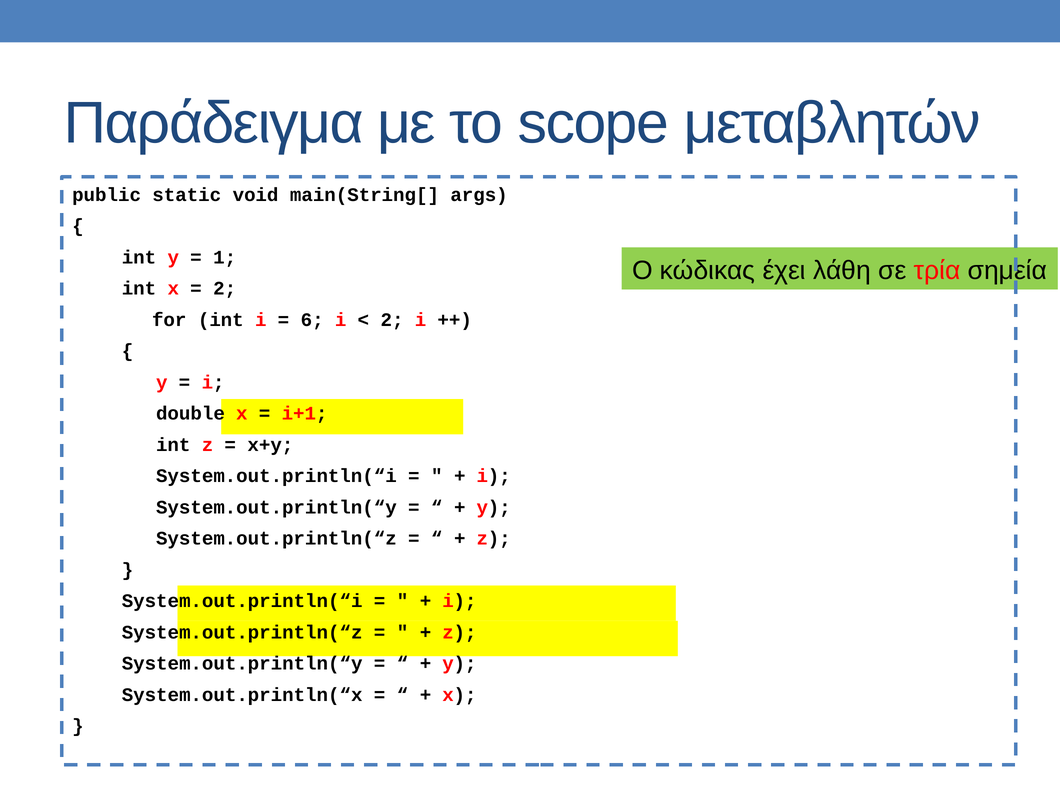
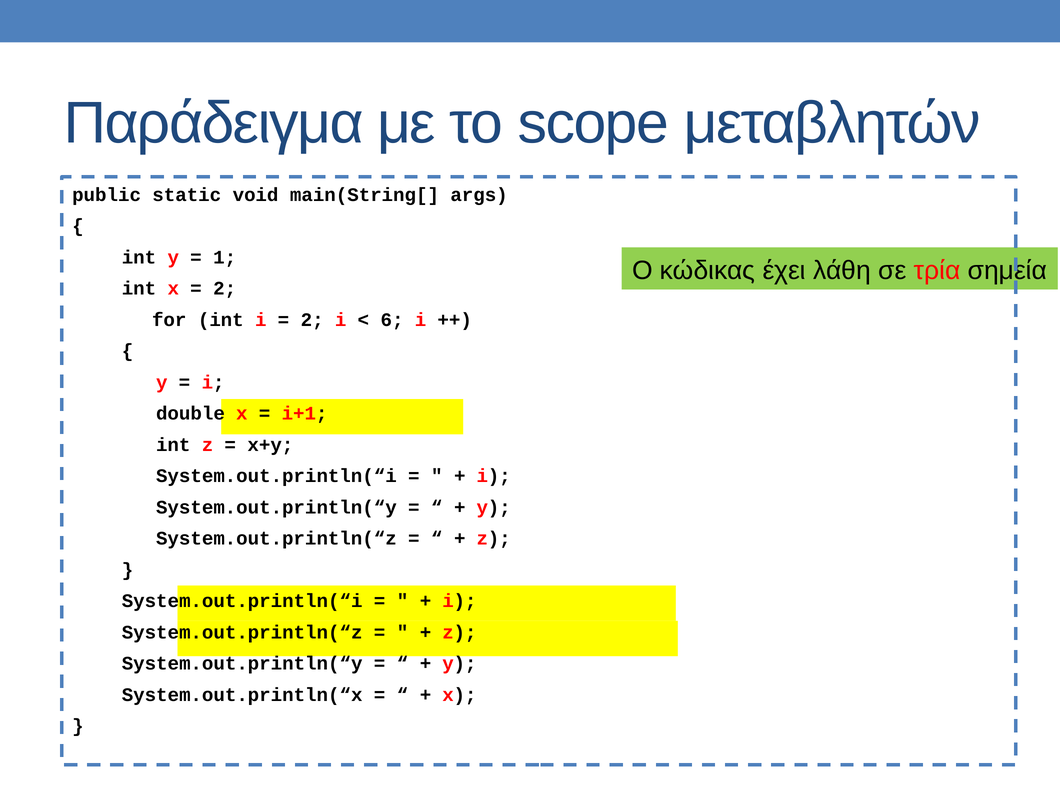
6 at (312, 320): 6 -> 2
2 at (392, 320): 2 -> 6
